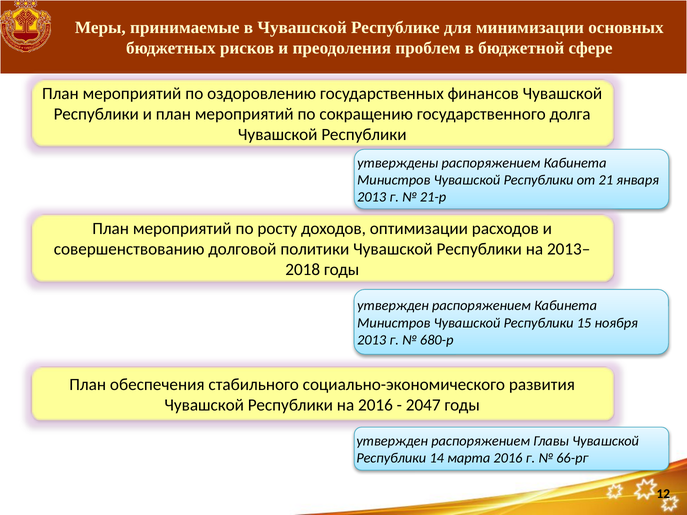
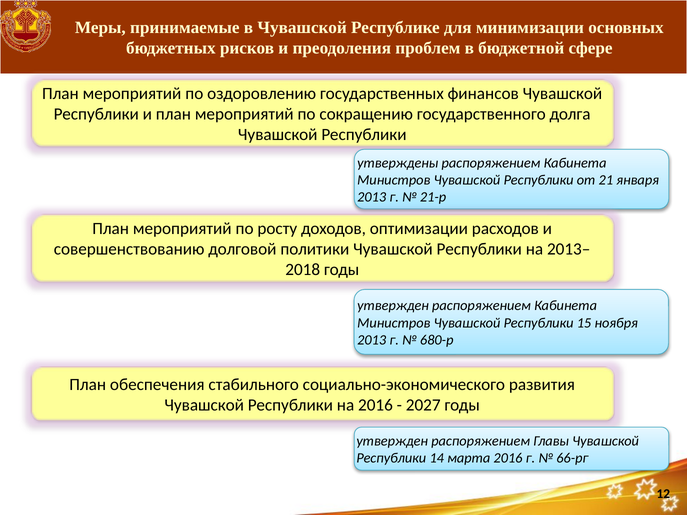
2047: 2047 -> 2027
